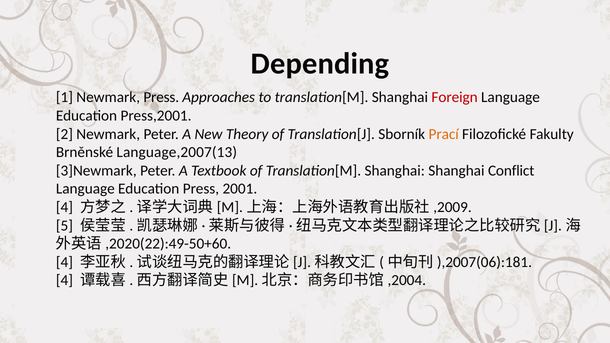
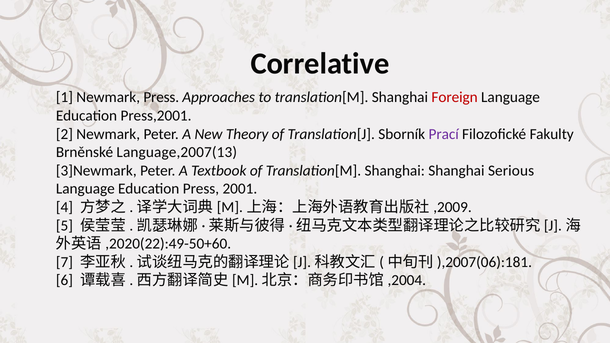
Depending: Depending -> Correlative
Prací colour: orange -> purple
Conflict: Conflict -> Serious
4 at (64, 262): 4 -> 7
4 at (64, 280): 4 -> 6
